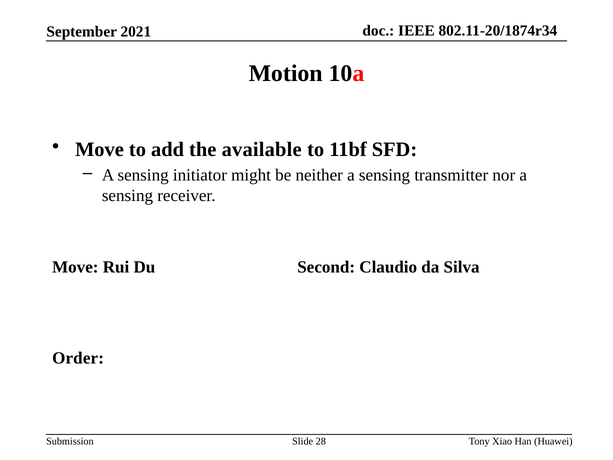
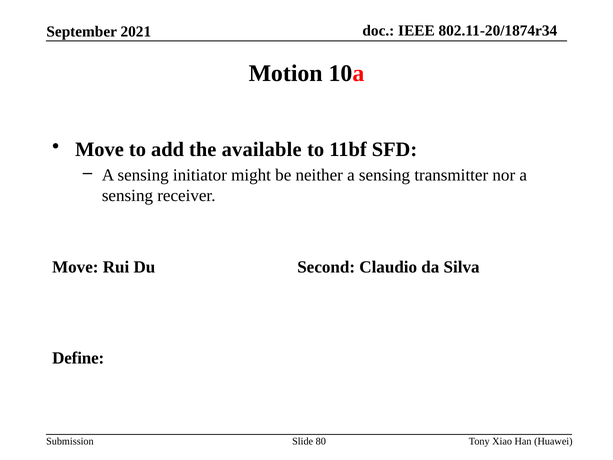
Order: Order -> Define
28: 28 -> 80
